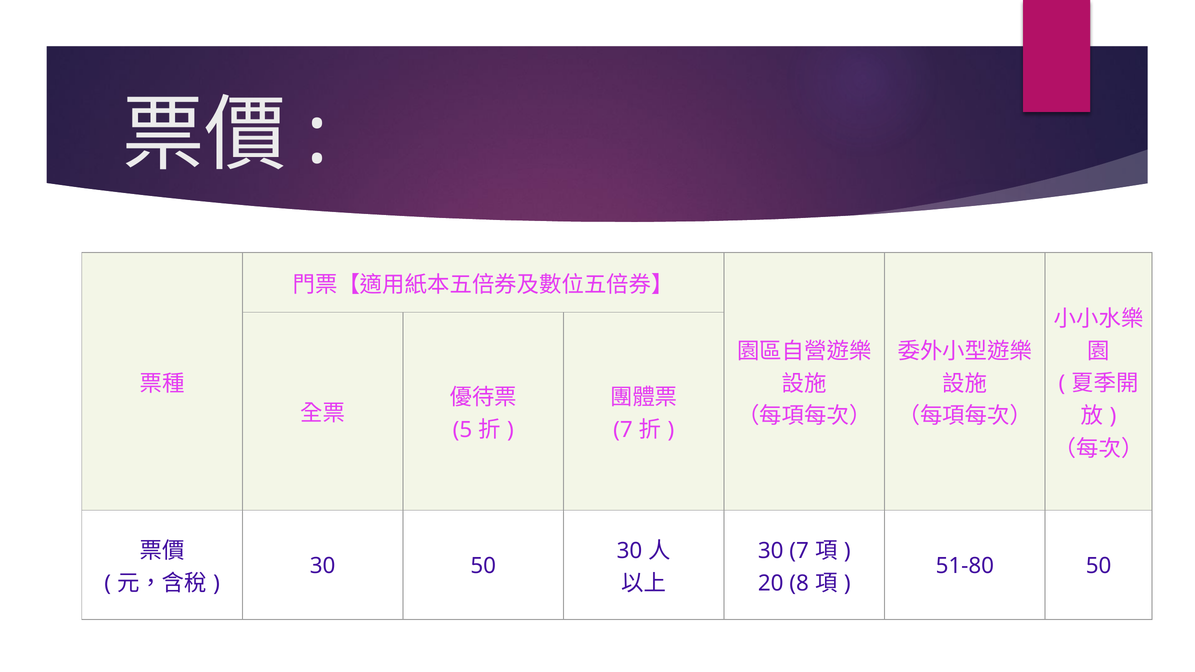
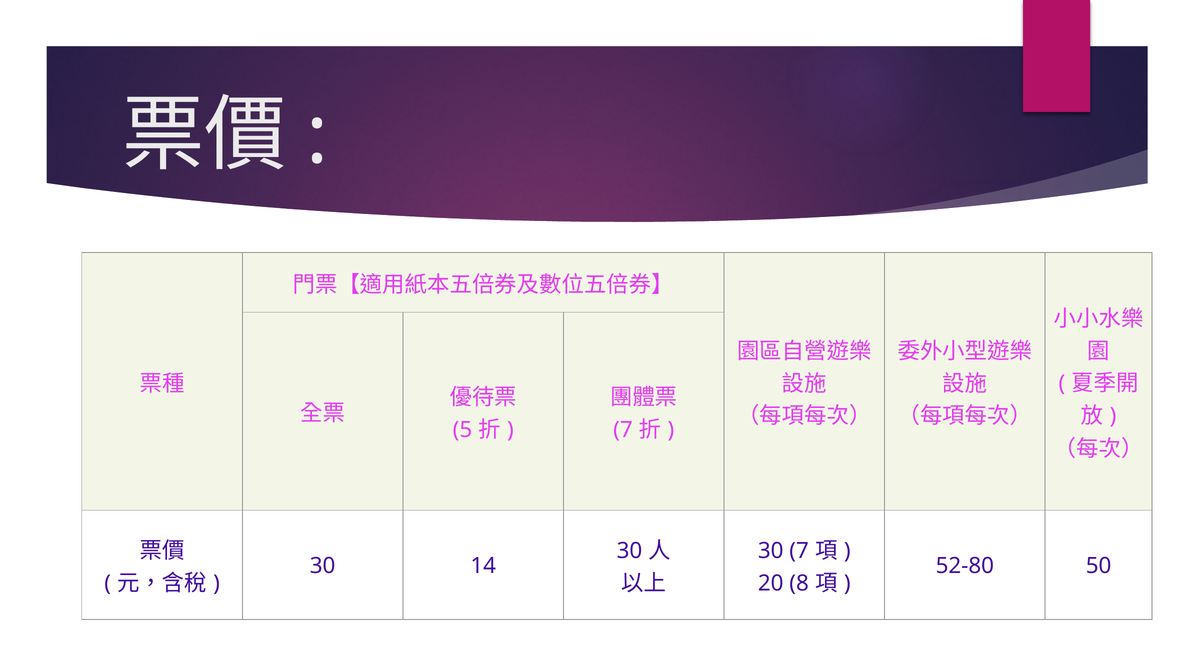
30 50: 50 -> 14
51-80: 51-80 -> 52-80
